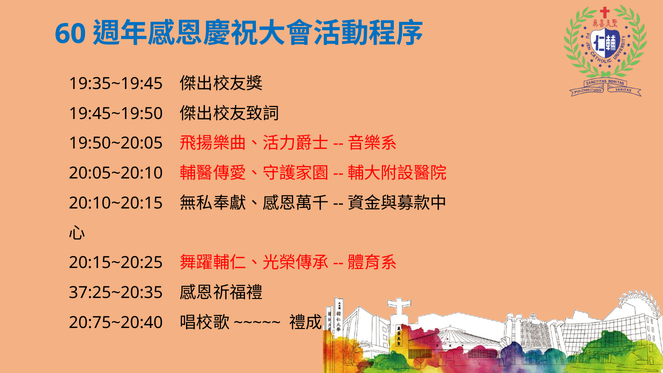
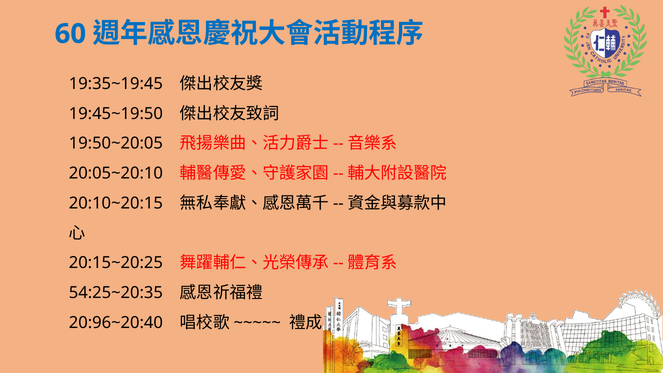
37:25~20:35: 37:25~20:35 -> 54:25~20:35
20:75~20:40: 20:75~20:40 -> 20:96~20:40
